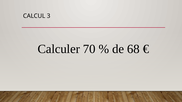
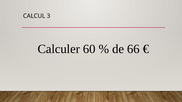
70: 70 -> 60
68: 68 -> 66
